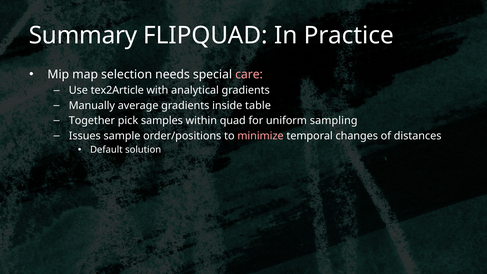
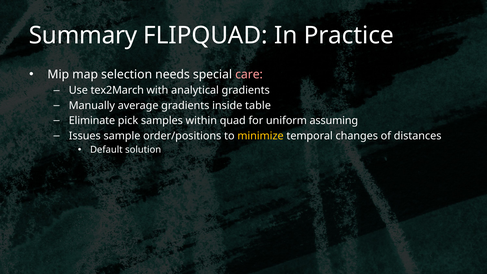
tex2Article: tex2Article -> tex2March
Together: Together -> Eliminate
sampling: sampling -> assuming
minimize colour: pink -> yellow
